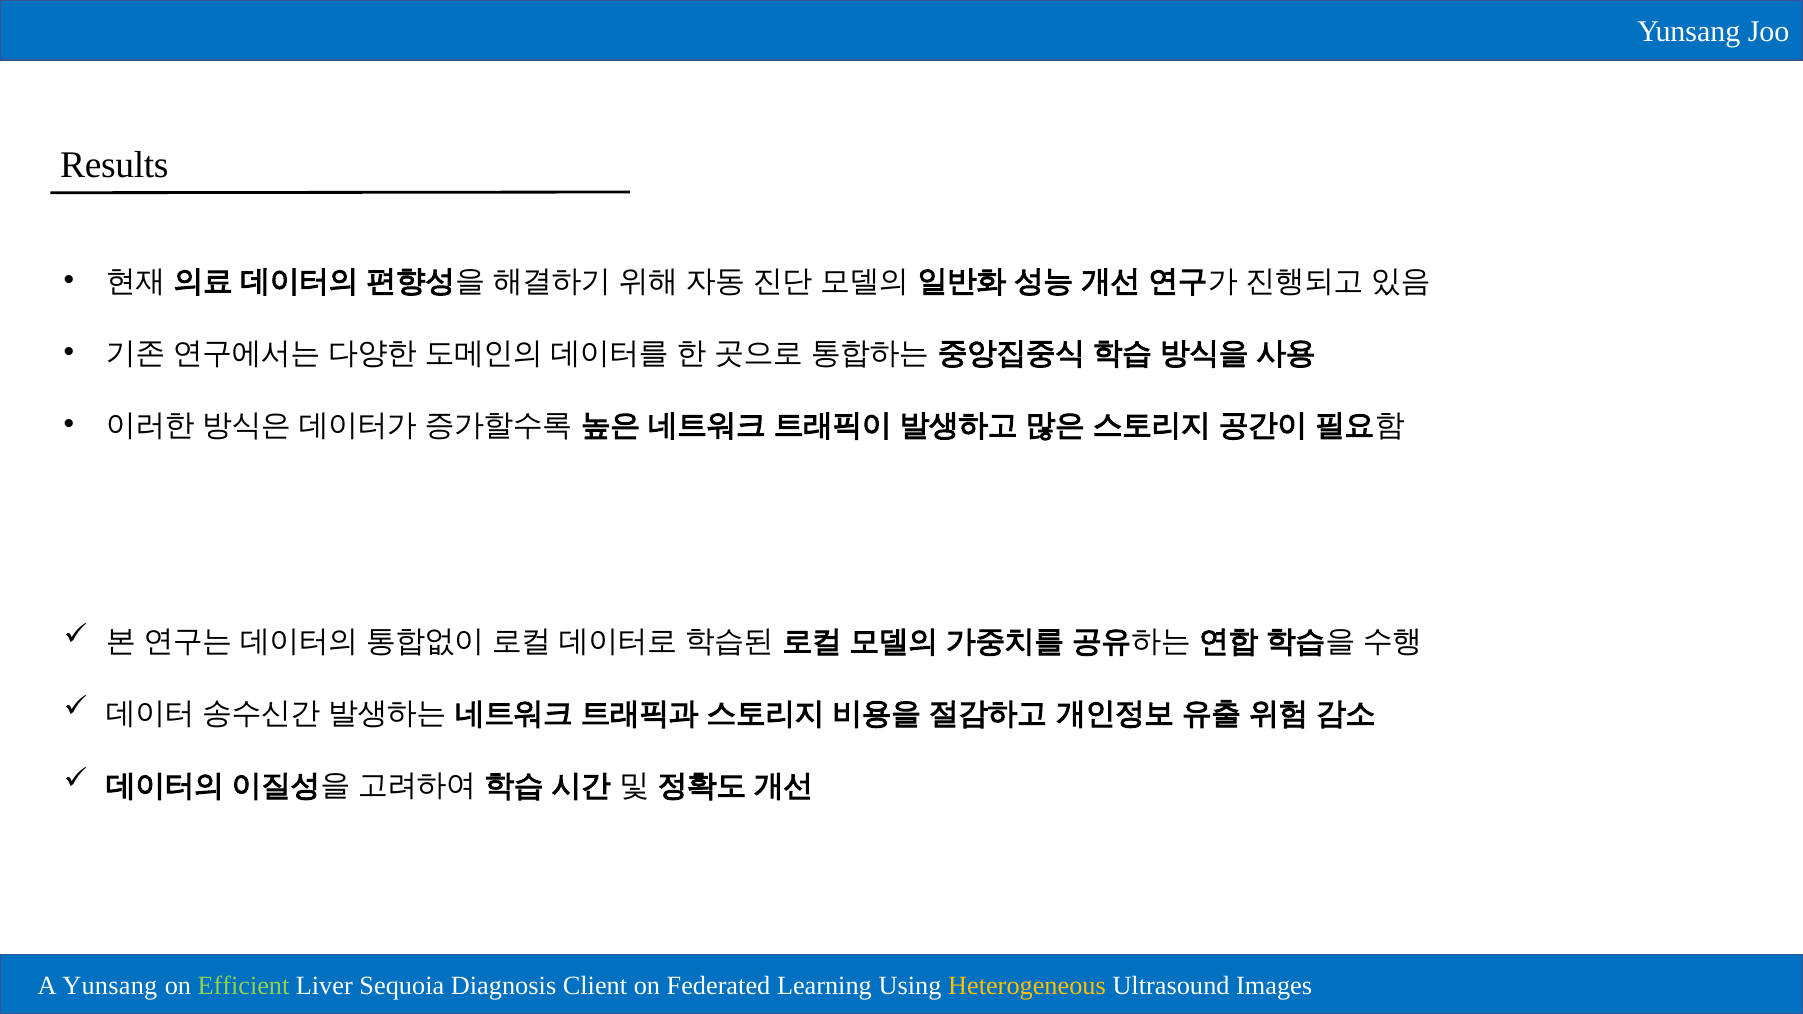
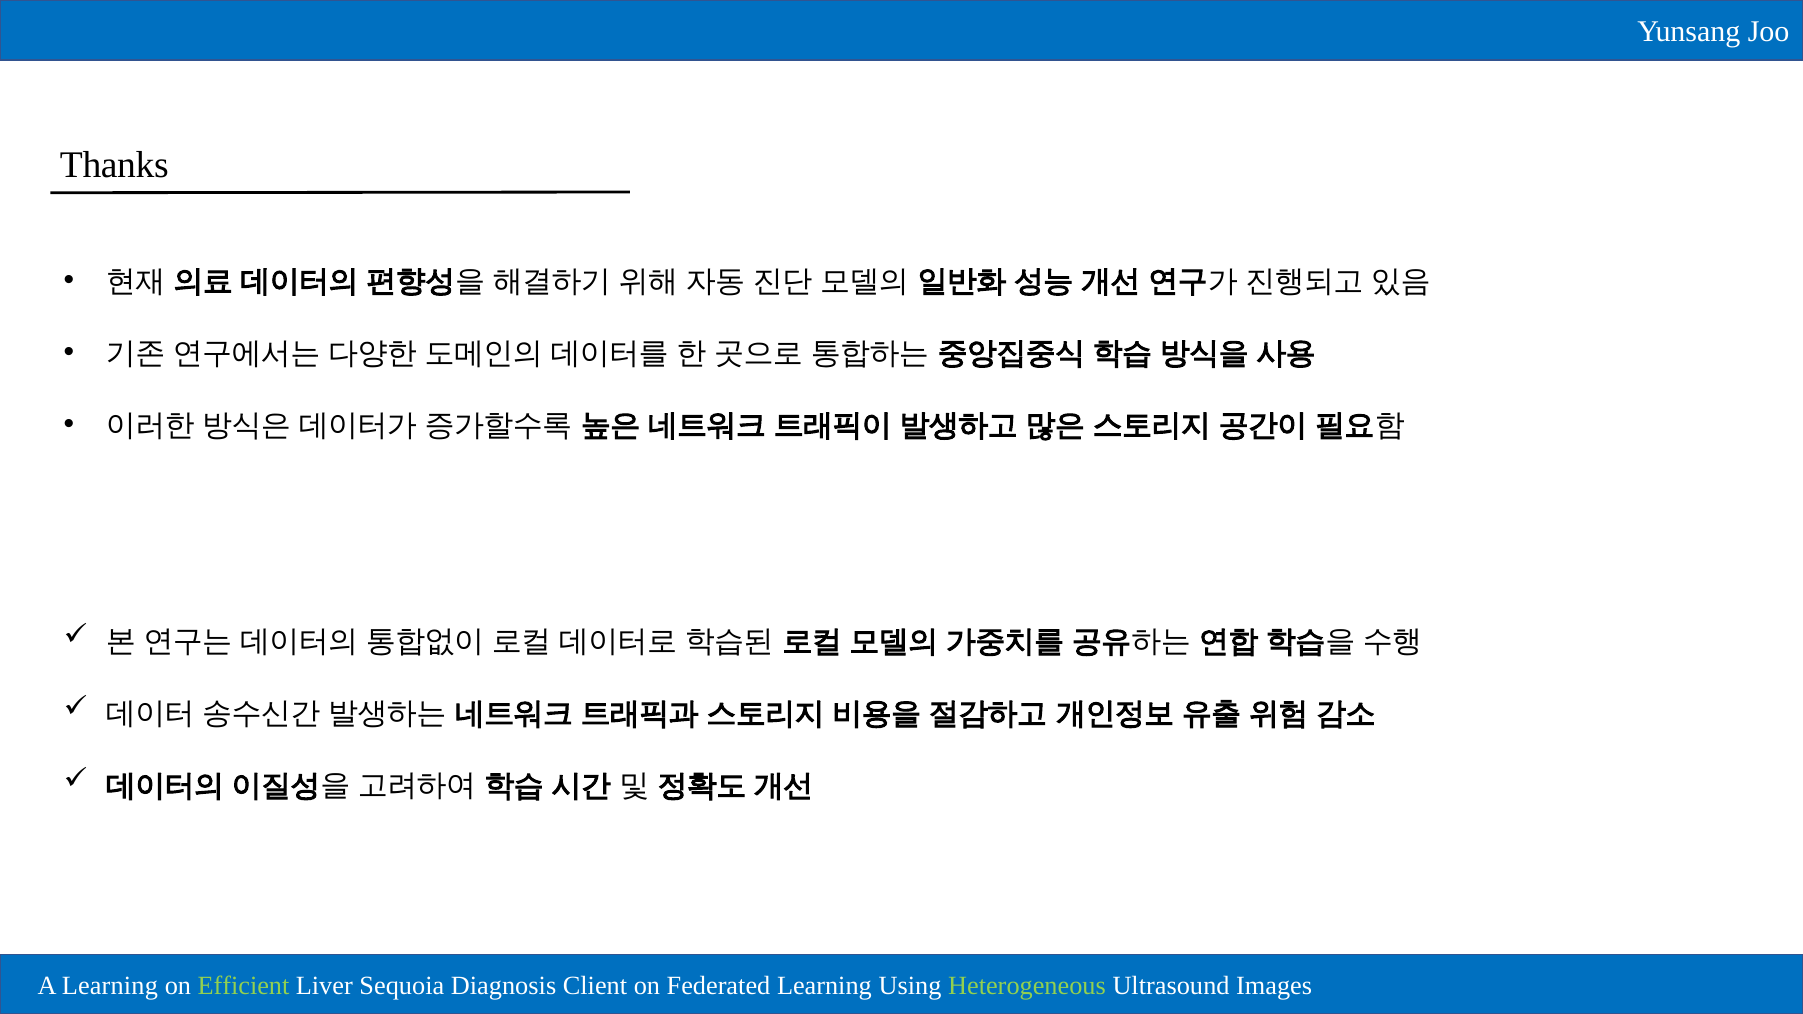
Results: Results -> Thanks
A Yunsang: Yunsang -> Learning
Heterogeneous colour: yellow -> light green
